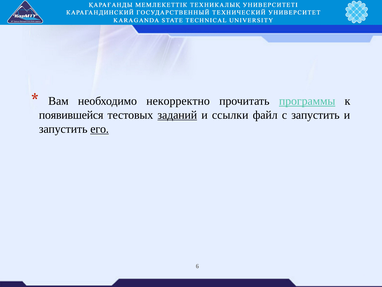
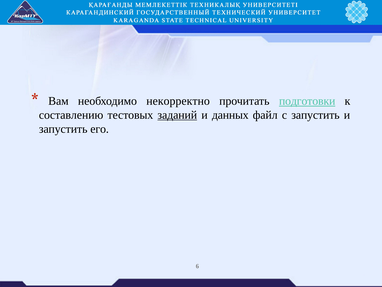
программы: программы -> подготовки
появившейся: появившейся -> составлению
ссылки: ссылки -> данных
его underline: present -> none
